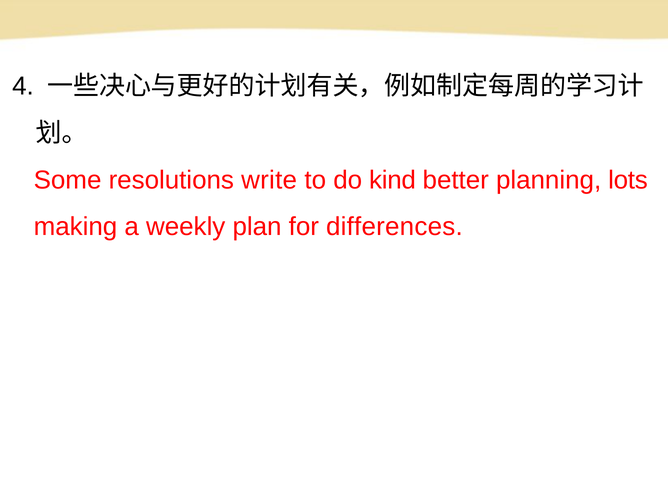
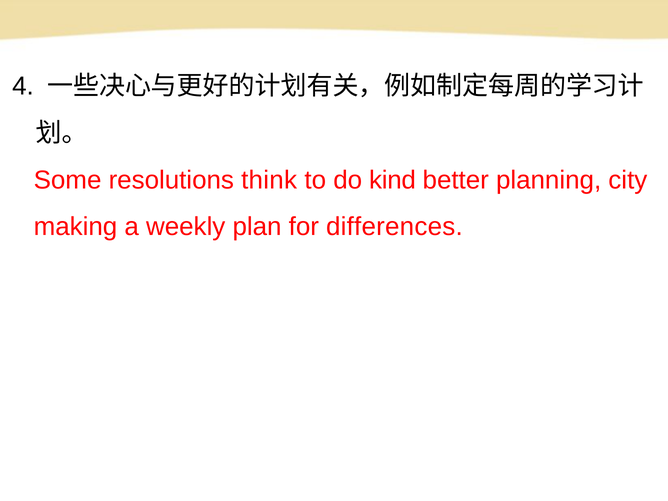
write: write -> think
lots: lots -> city
